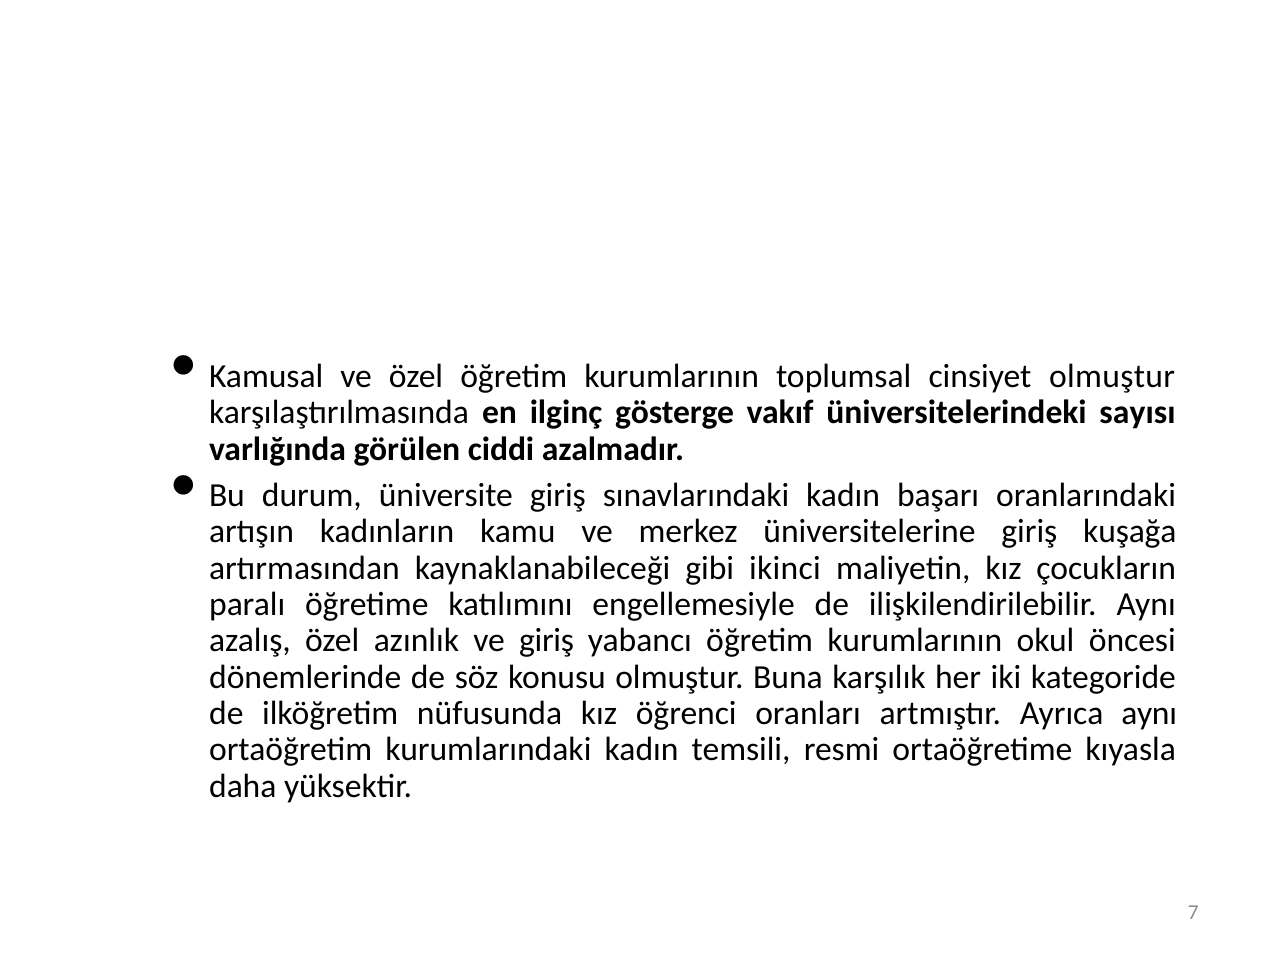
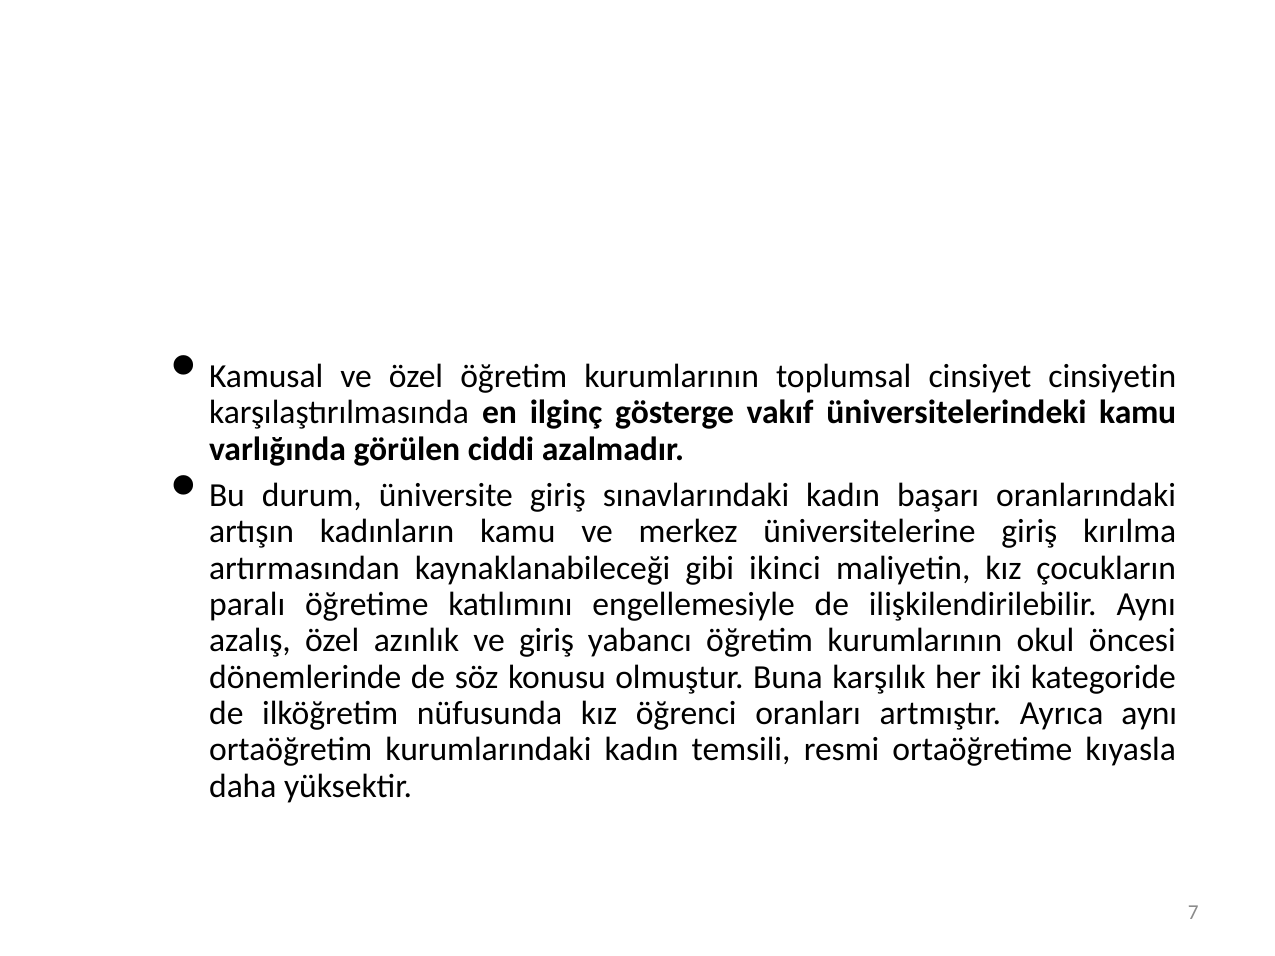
cinsiyet olmuştur: olmuştur -> cinsiyetin
üniversitelerindeki sayısı: sayısı -> kamu
kuşağa: kuşağa -> kırılma
